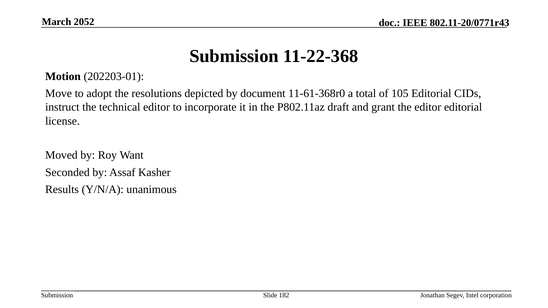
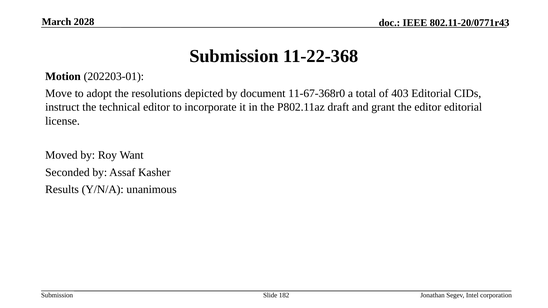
2052: 2052 -> 2028
11-61-368r0: 11-61-368r0 -> 11-67-368r0
105: 105 -> 403
